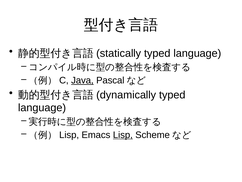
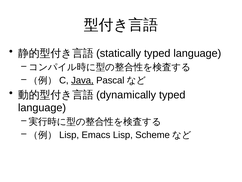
Lisp at (123, 135) underline: present -> none
